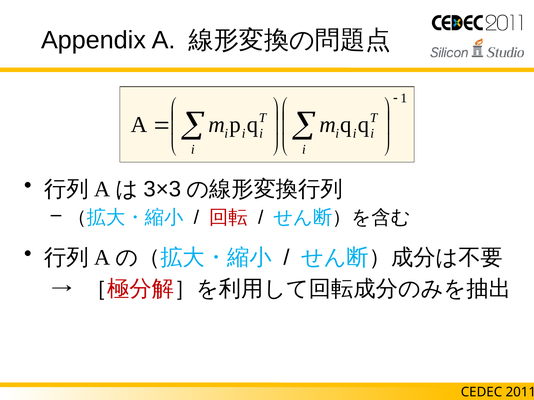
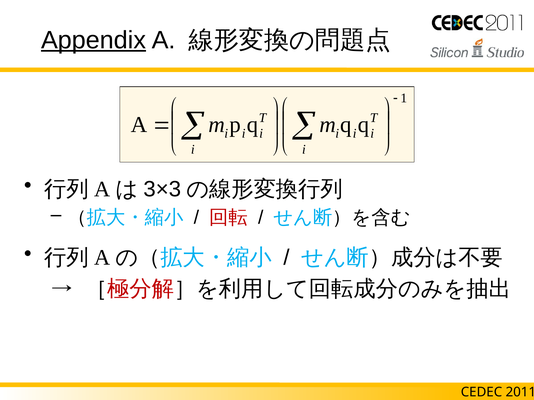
Appendix underline: none -> present
